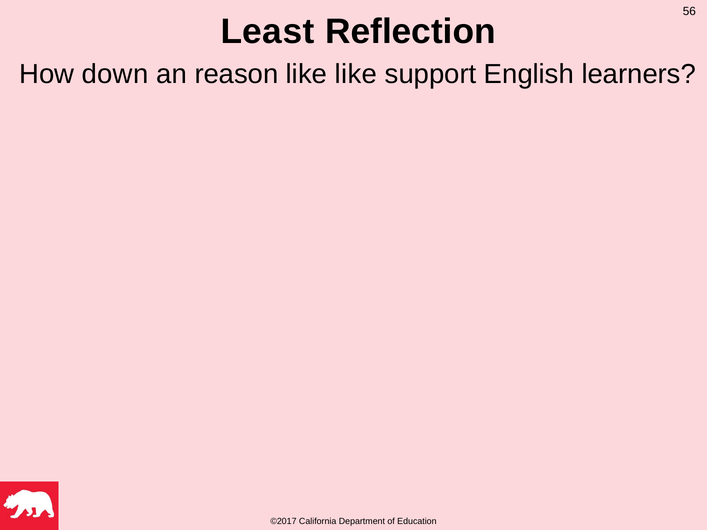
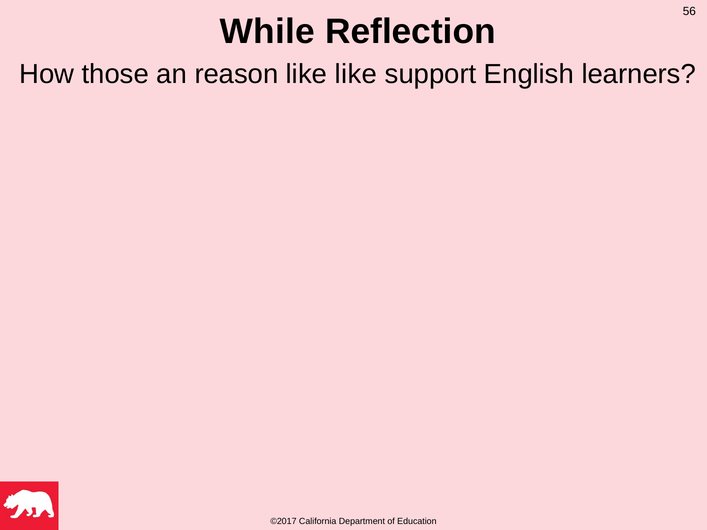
Least: Least -> While
down: down -> those
